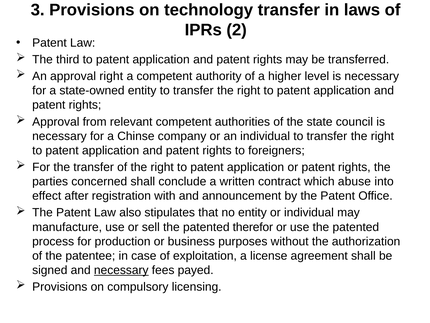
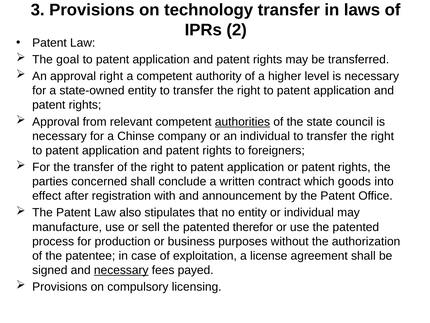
third: third -> goal
authorities underline: none -> present
abuse: abuse -> goods
